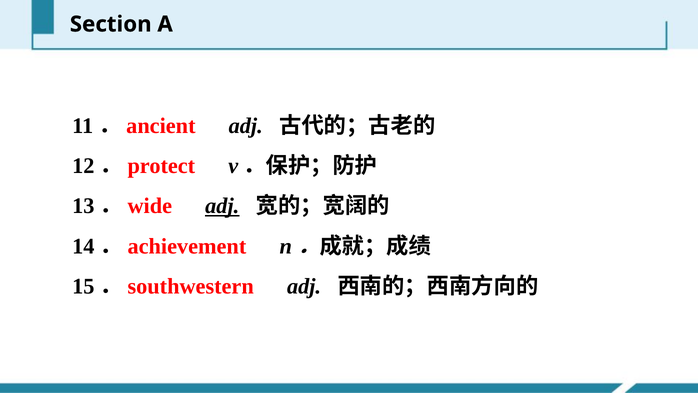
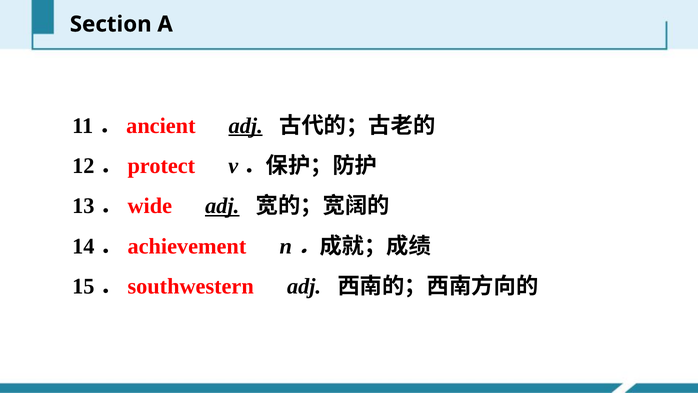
adj at (246, 126) underline: none -> present
